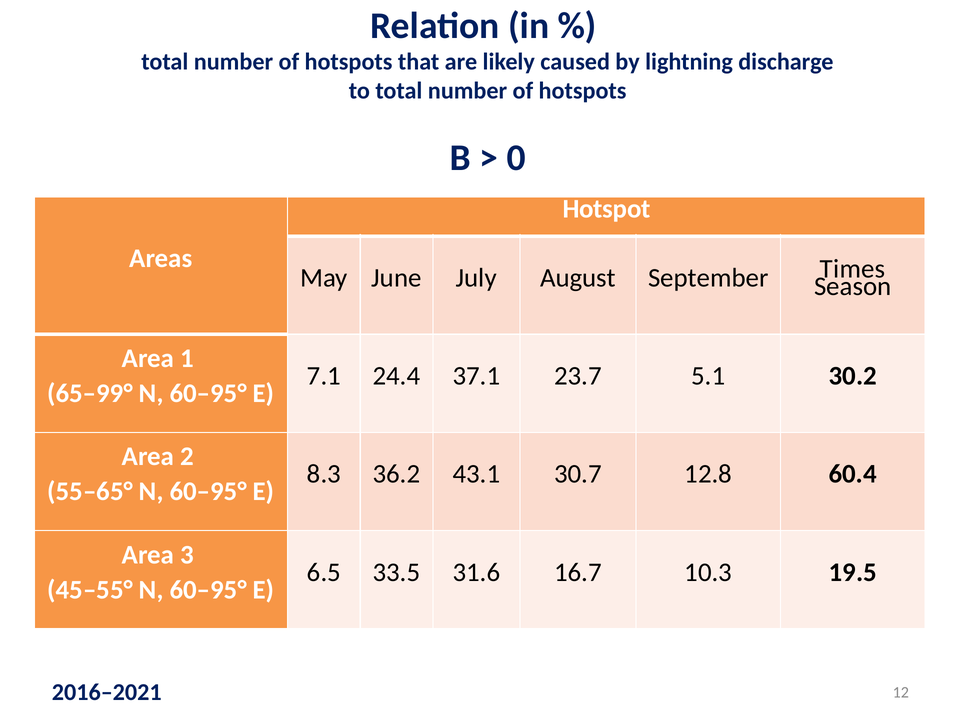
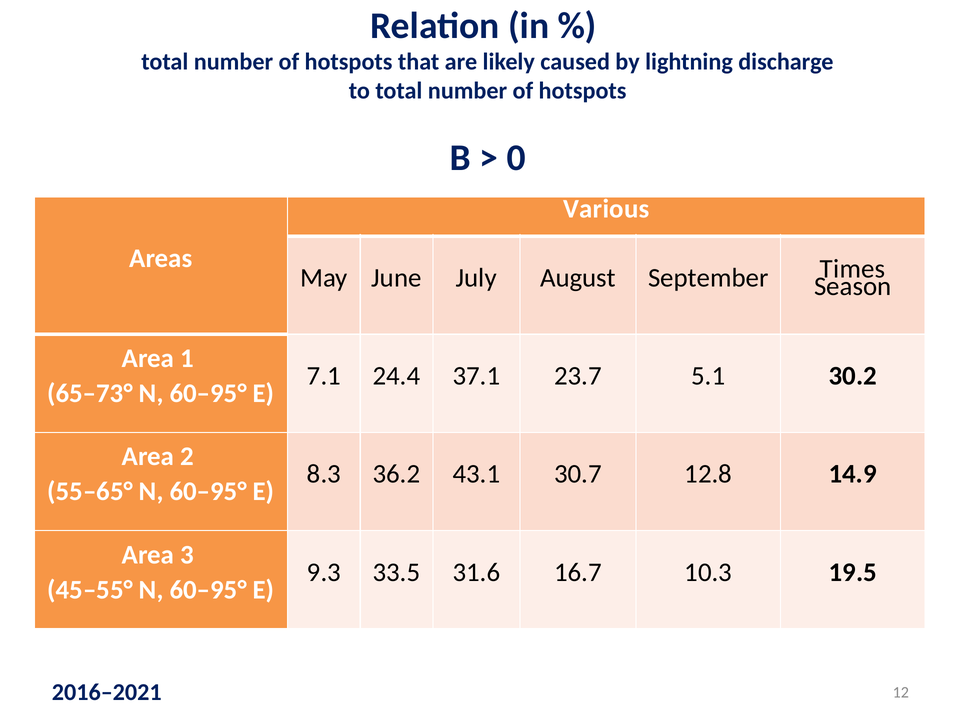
Hotspot: Hotspot -> Various
65–99°: 65–99° -> 65–73°
60.4: 60.4 -> 14.9
6.5: 6.5 -> 9.3
